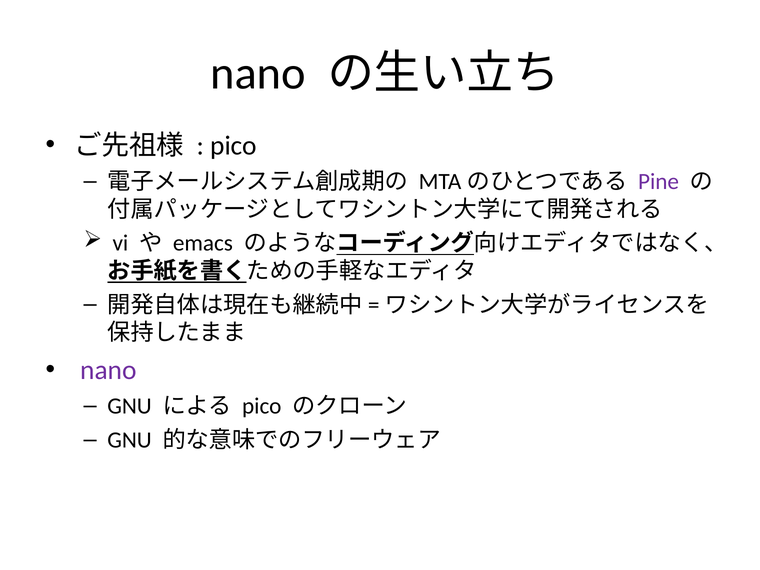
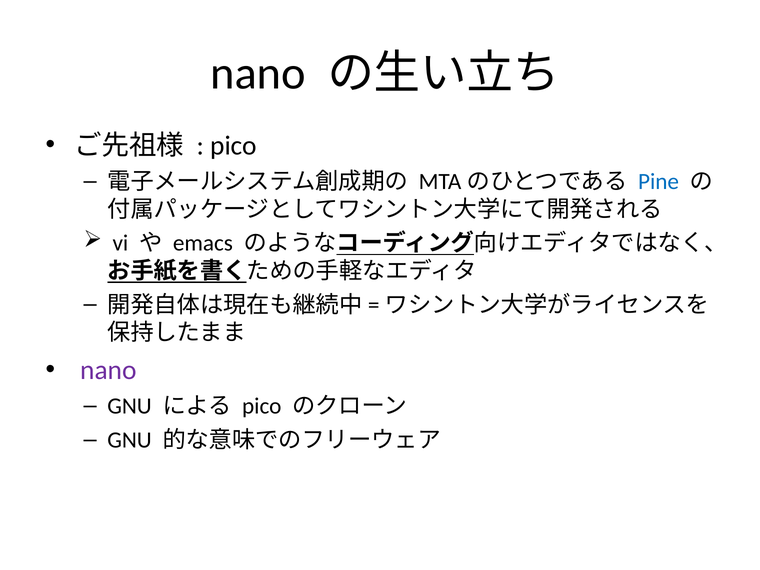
Pine colour: purple -> blue
